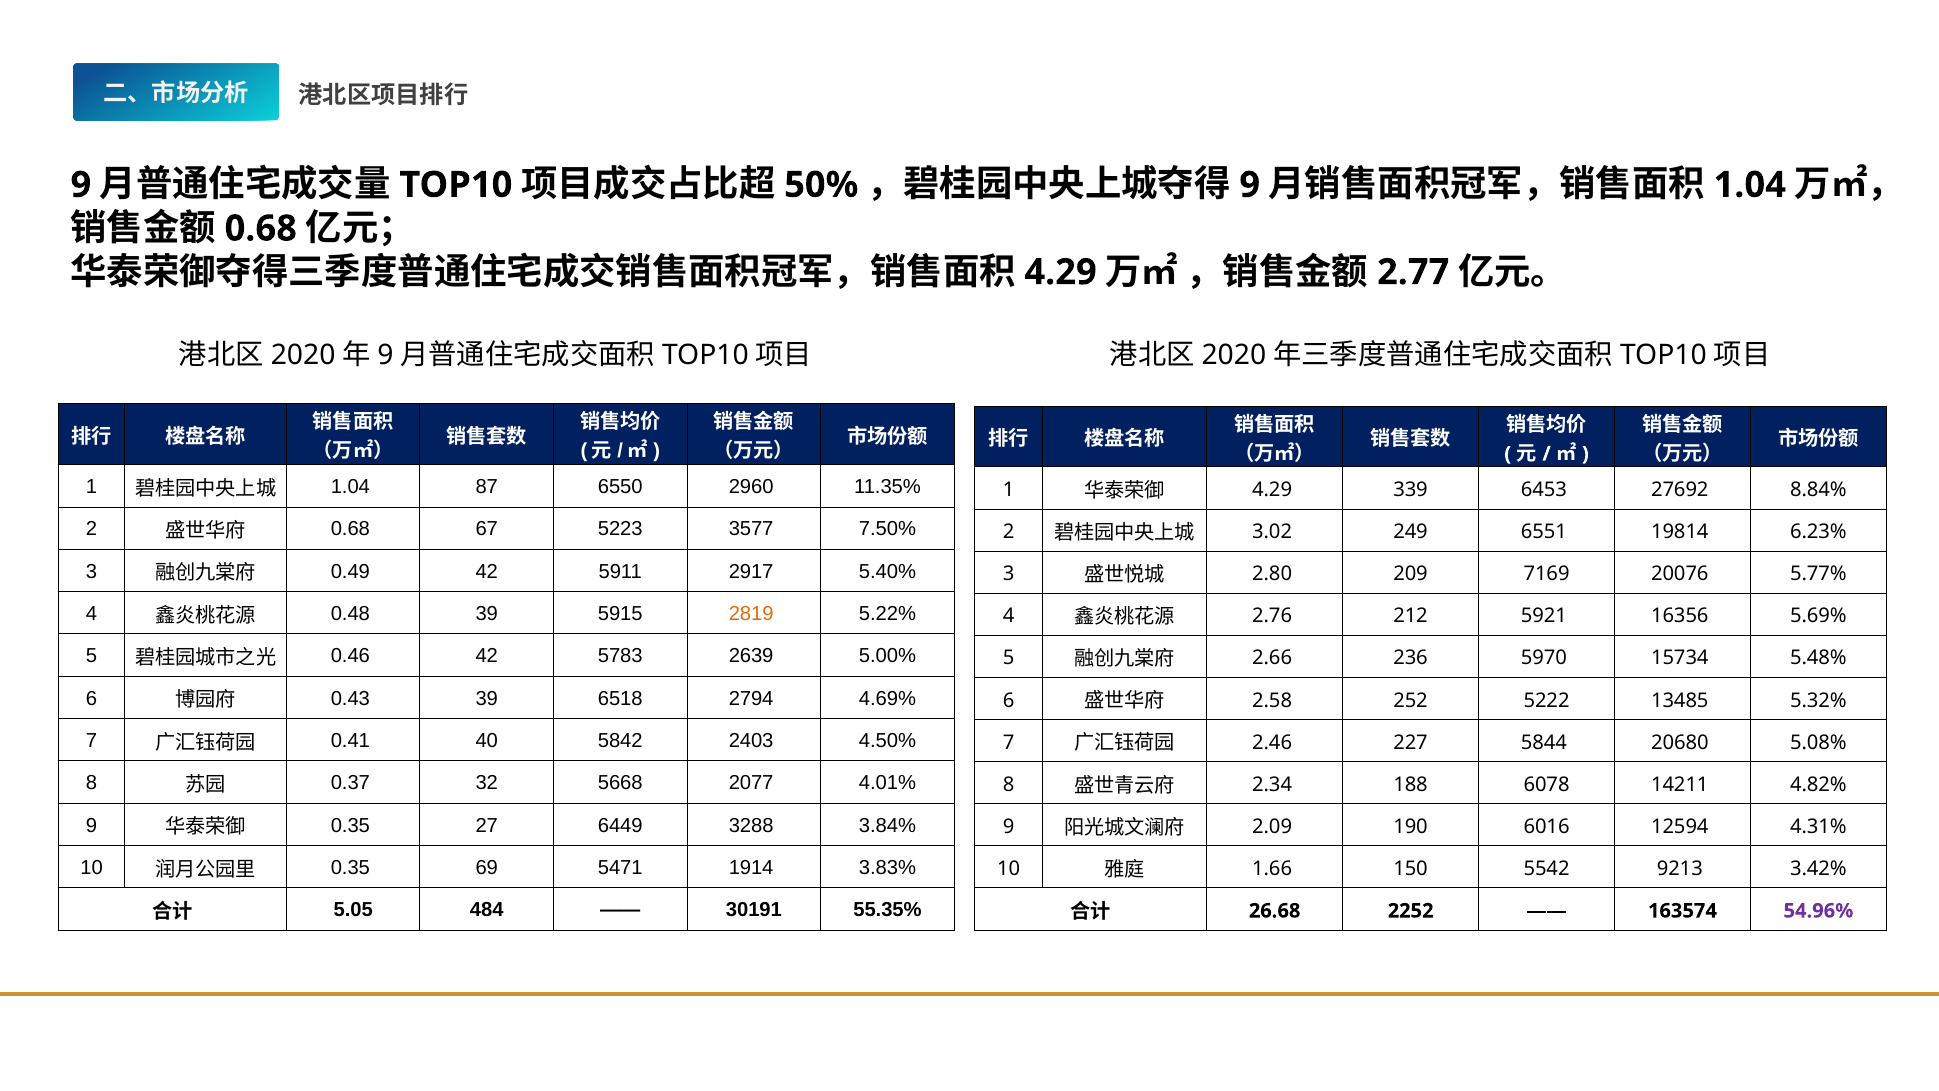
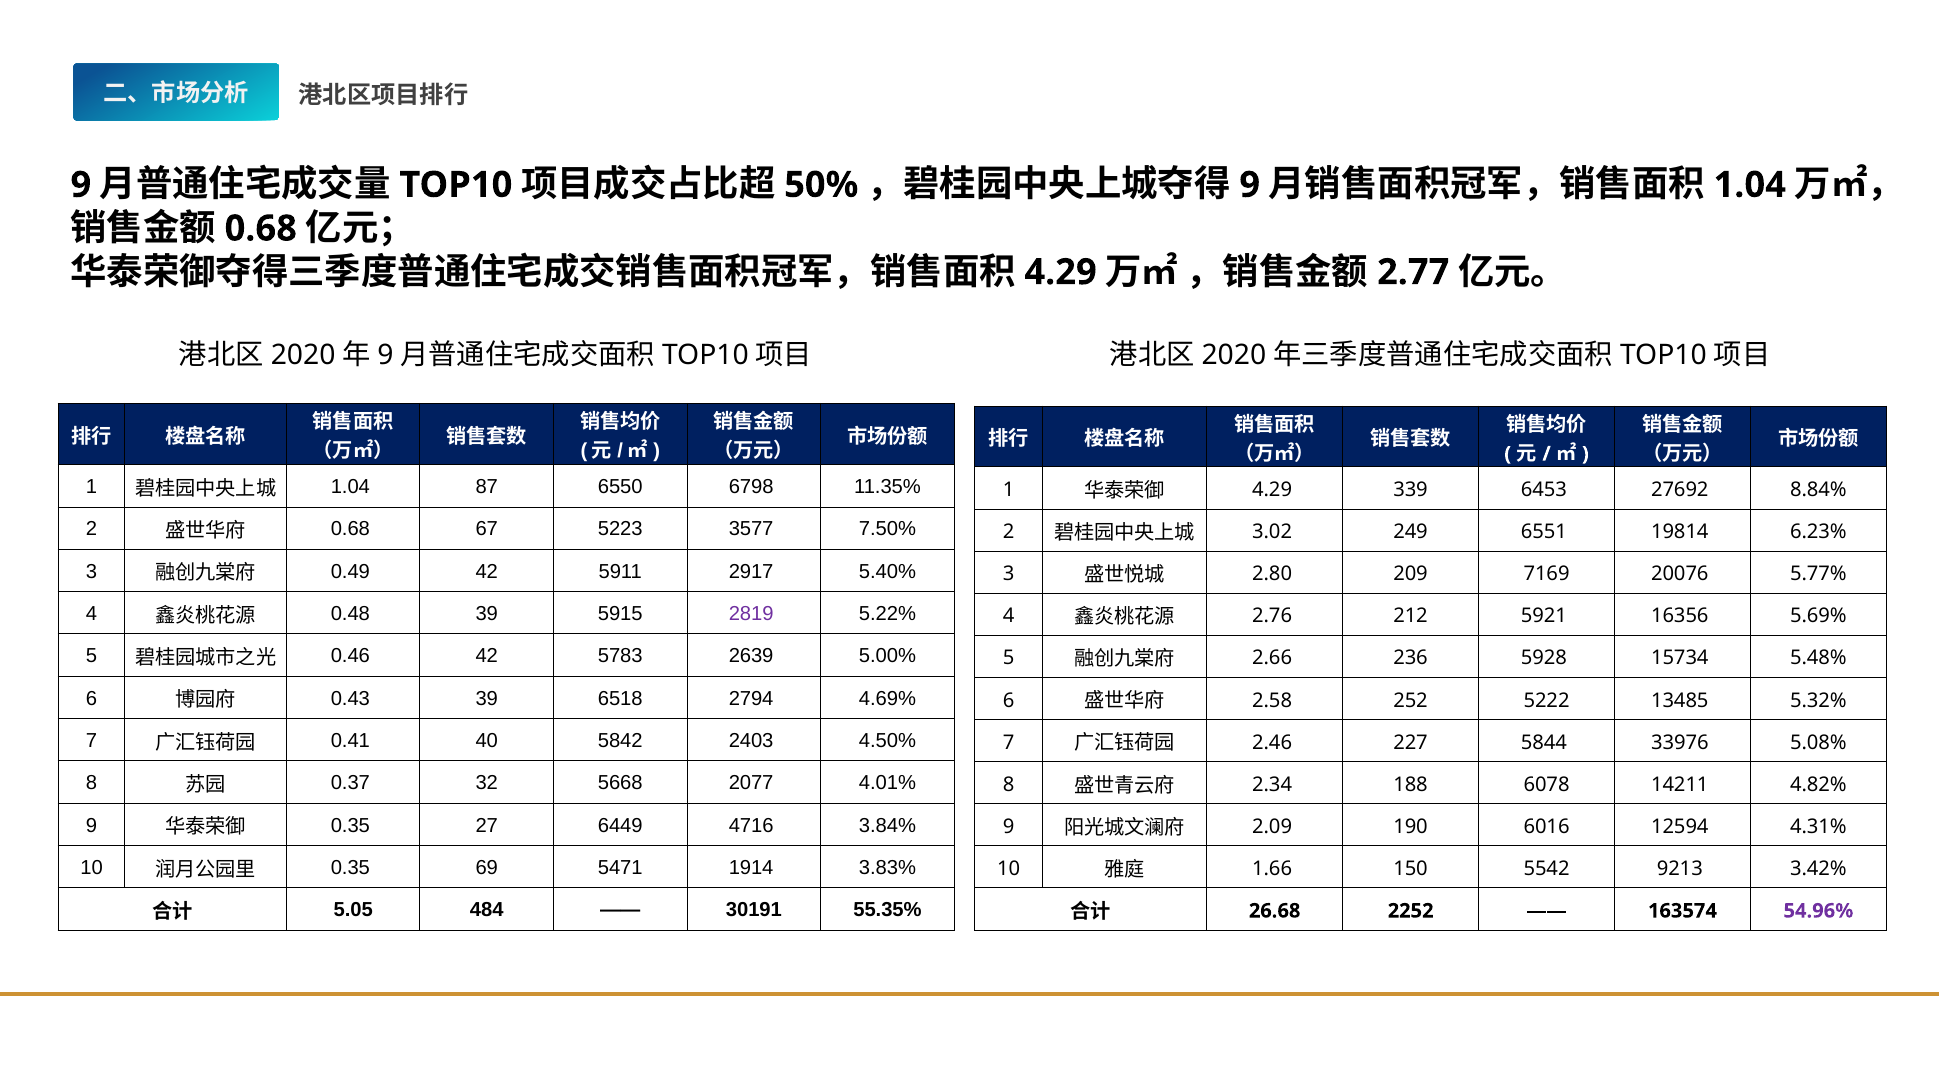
2960: 2960 -> 6798
2819 colour: orange -> purple
5970: 5970 -> 5928
20680: 20680 -> 33976
3288: 3288 -> 4716
